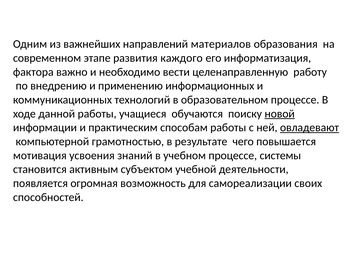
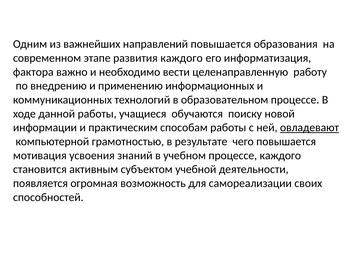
направлений материалов: материалов -> повышается
новой underline: present -> none
процессе системы: системы -> каждого
